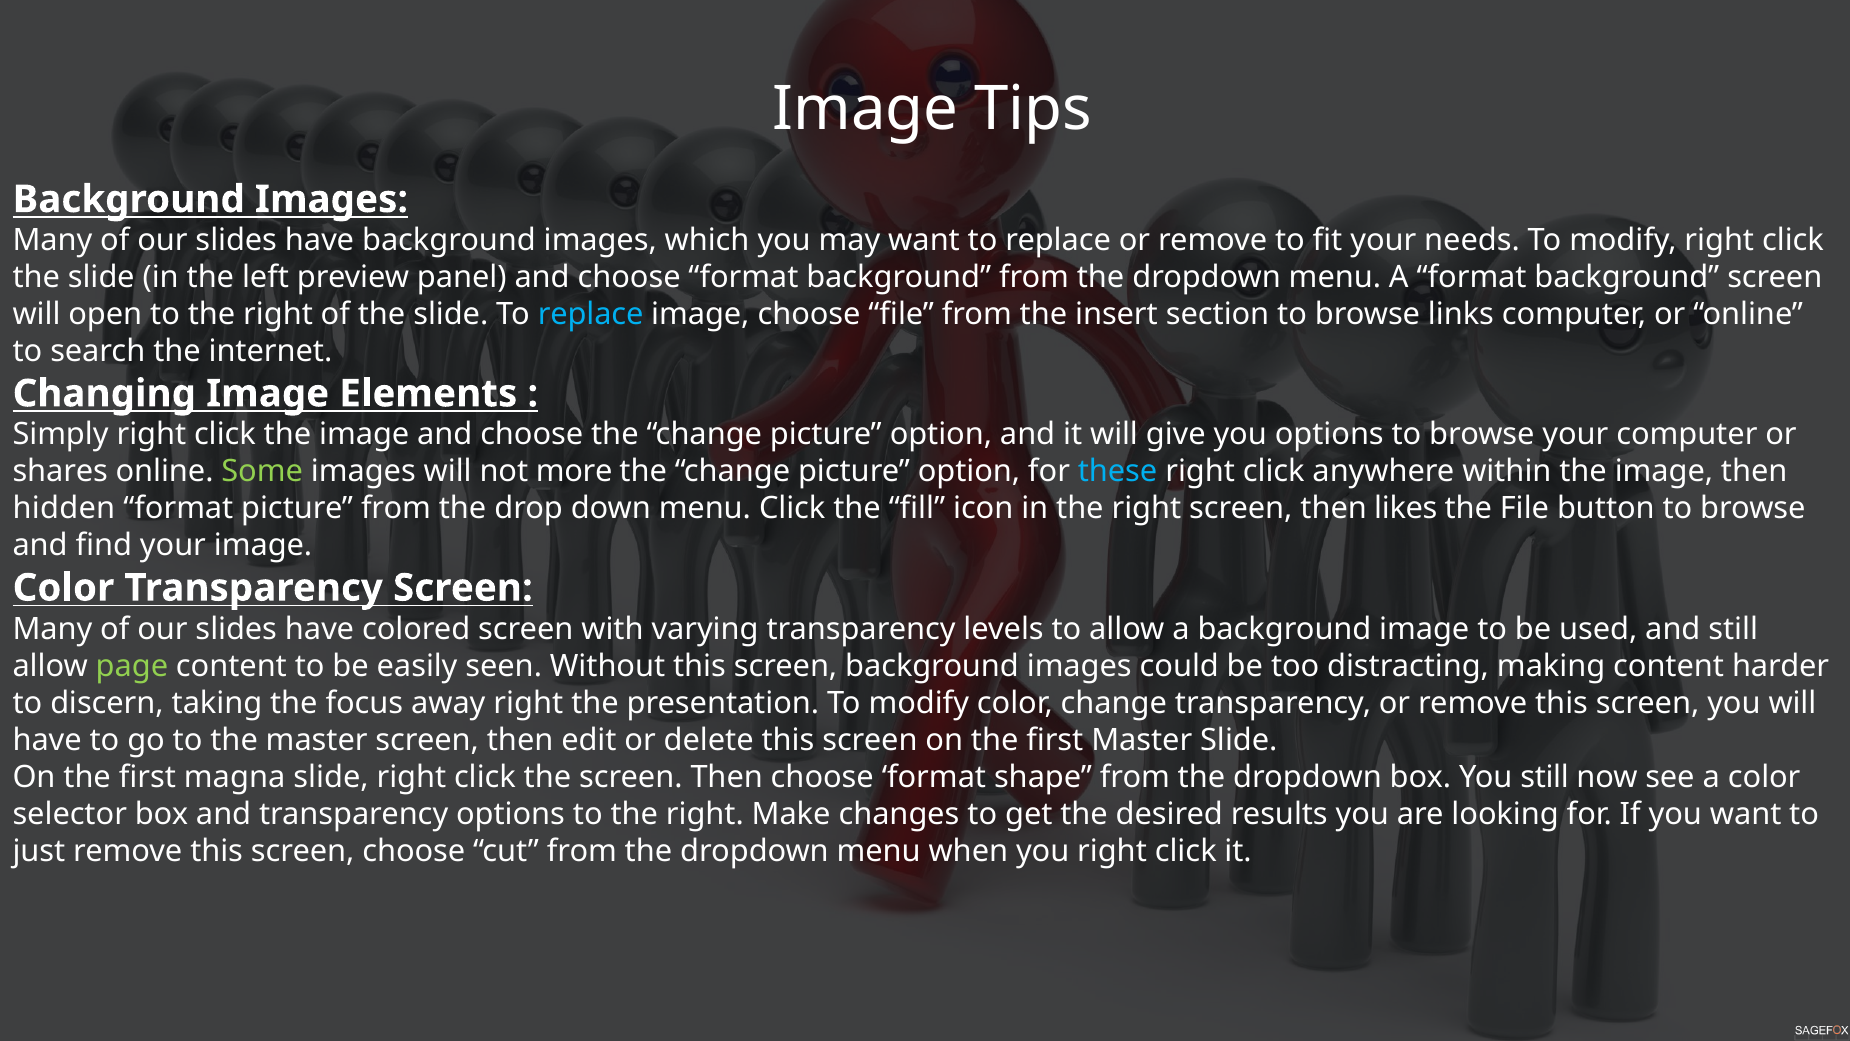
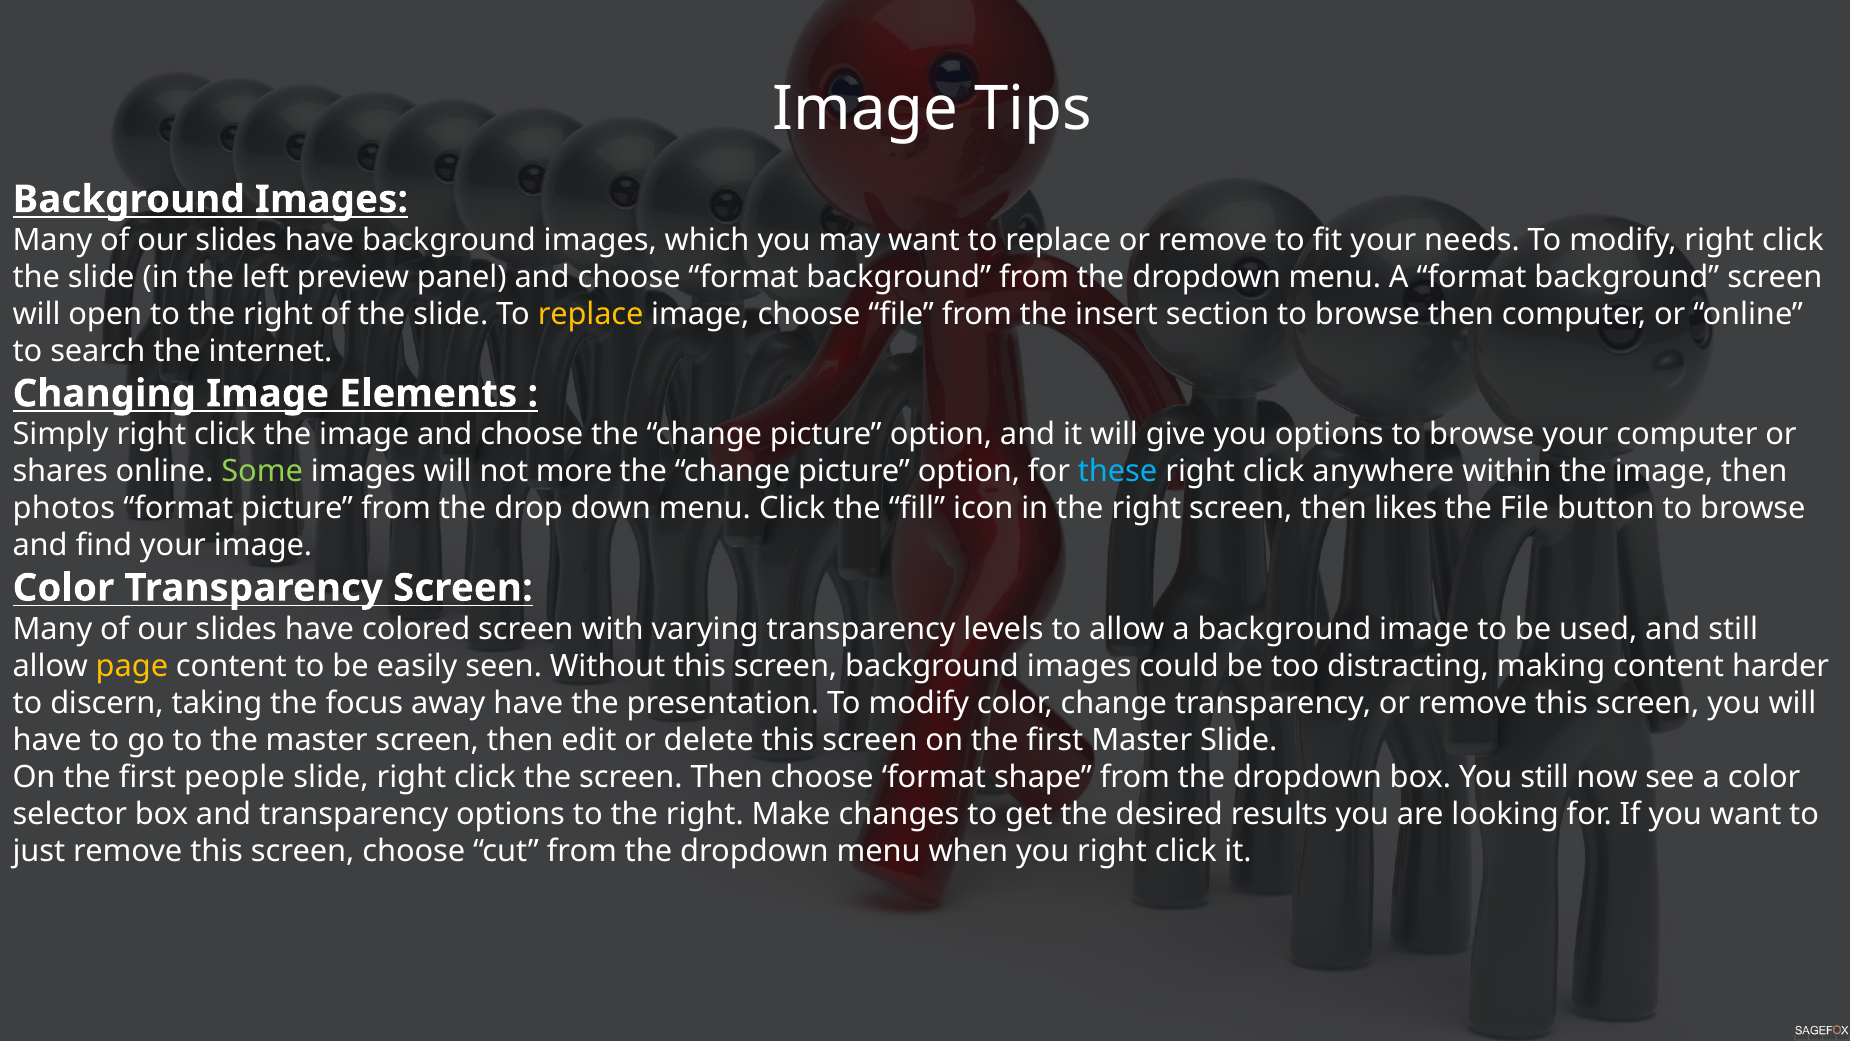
replace at (591, 314) colour: light blue -> yellow
browse links: links -> then
hidden: hidden -> photos
page colour: light green -> yellow
away right: right -> have
magna: magna -> people
